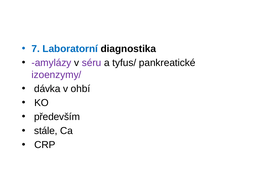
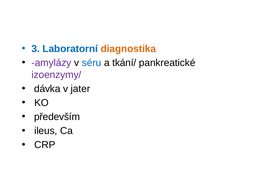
7: 7 -> 3
diagnostika colour: black -> orange
séru colour: purple -> blue
tyfus/: tyfus/ -> tkání/
ohbí: ohbí -> jater
stále: stále -> ileus
